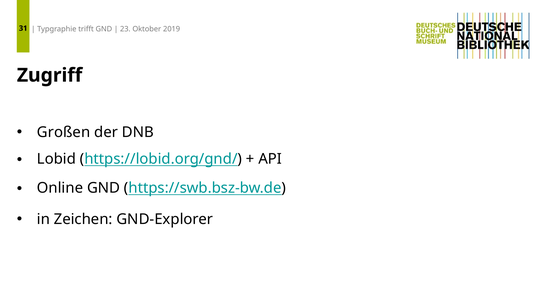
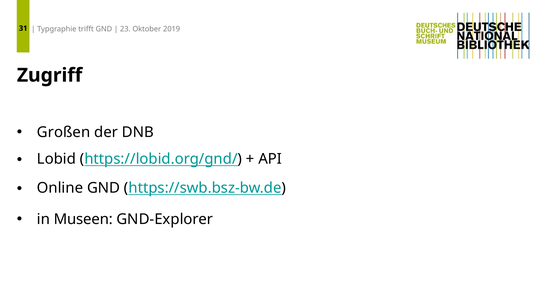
Zeichen: Zeichen -> Museen
